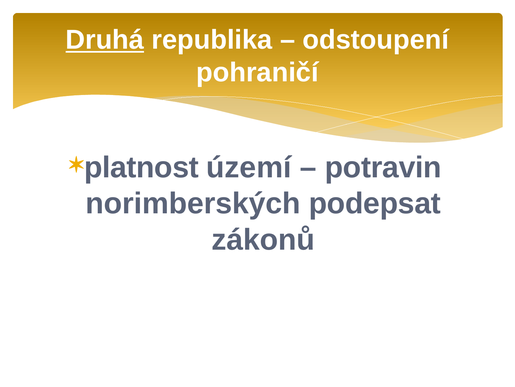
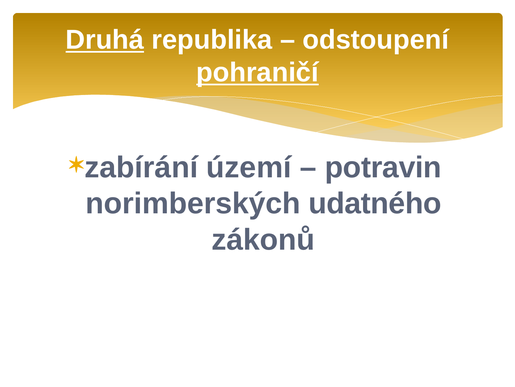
pohraničí underline: none -> present
platnost: platnost -> zabírání
podepsat: podepsat -> udatného
